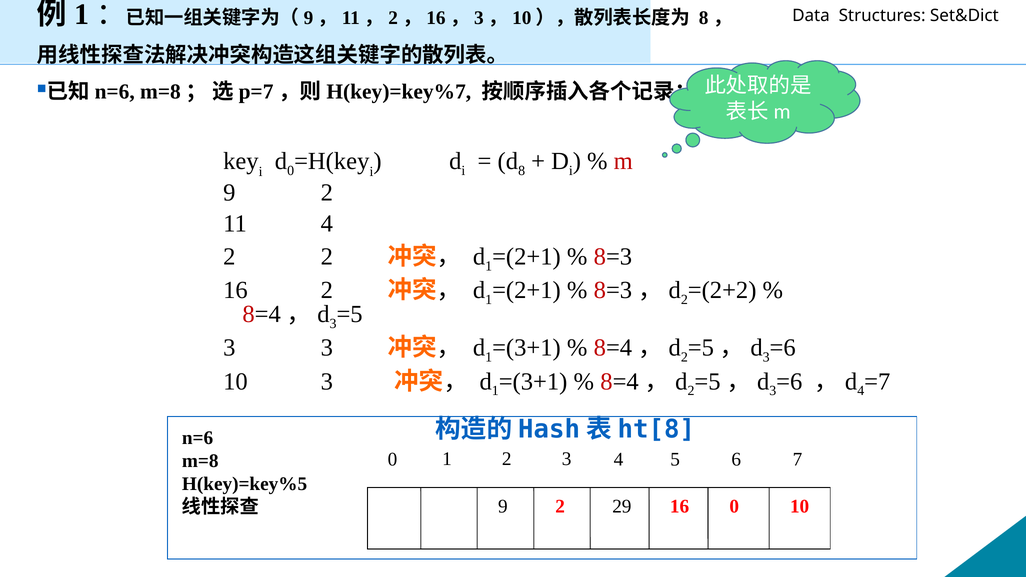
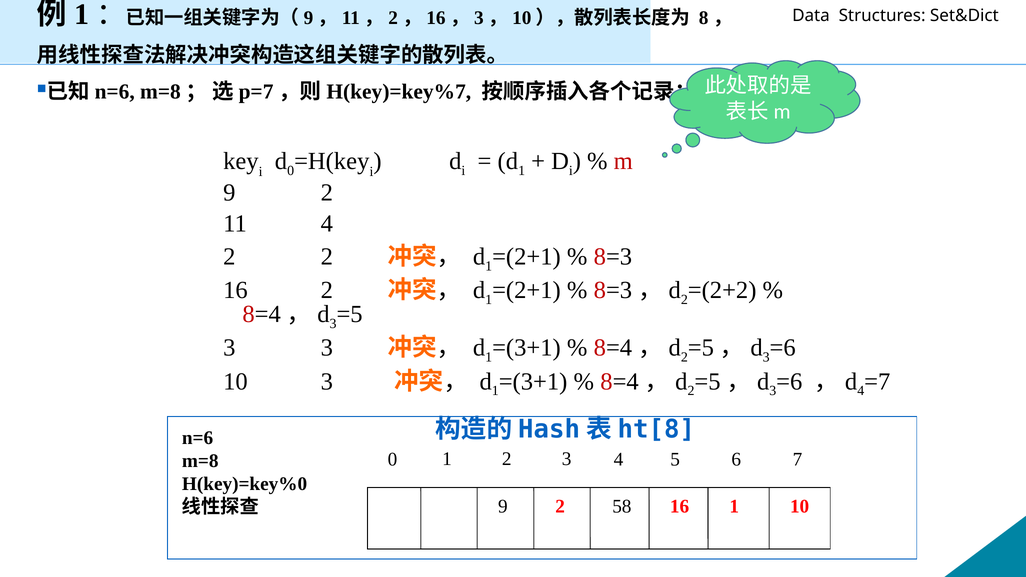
8 at (522, 171): 8 -> 1
H(key)=key%5: H(key)=key%5 -> H(key)=key%0
29: 29 -> 58
16 0: 0 -> 1
